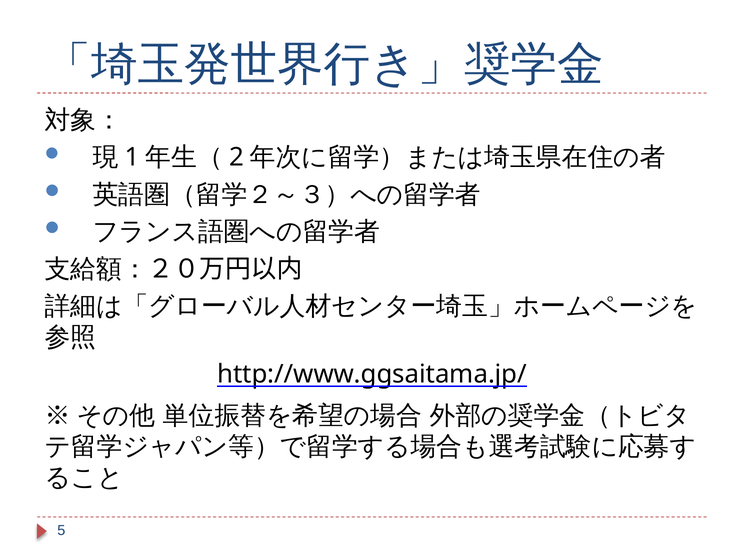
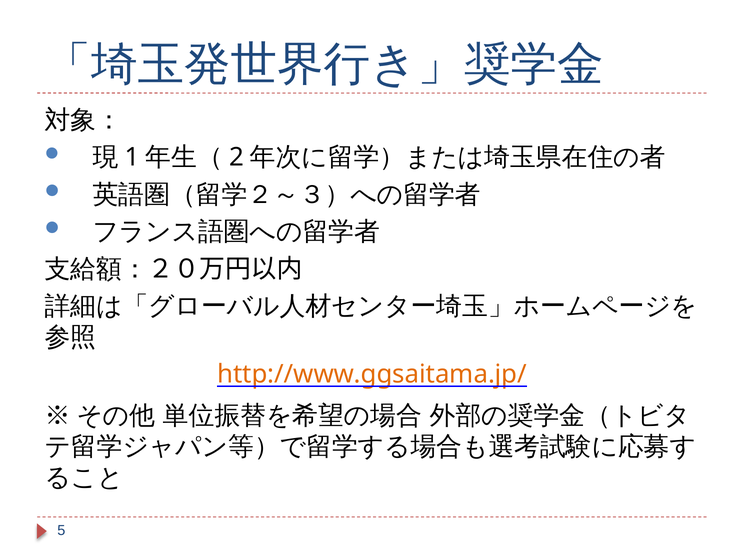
http://www.ggsaitama.jp/ colour: black -> orange
